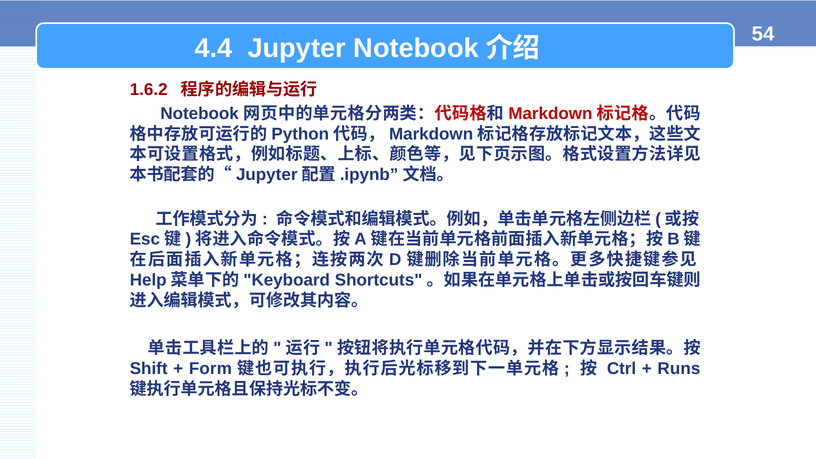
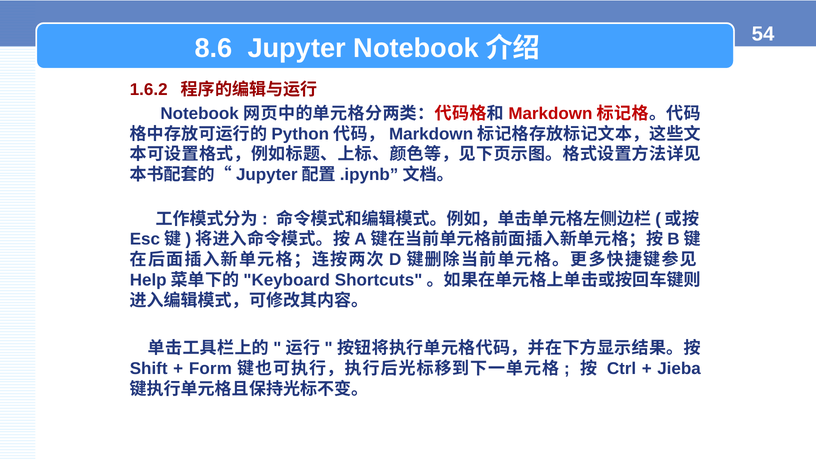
4.4: 4.4 -> 8.6
Runs: Runs -> Jieba
